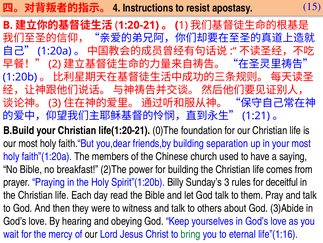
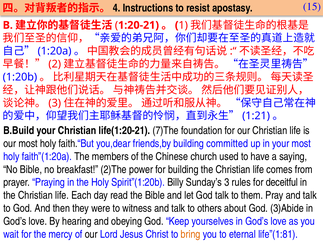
0)The: 0)The -> 7)The
separation: separation -> committed
bring colour: green -> orange
life”(1:16: life”(1:16 -> life”(1:81
